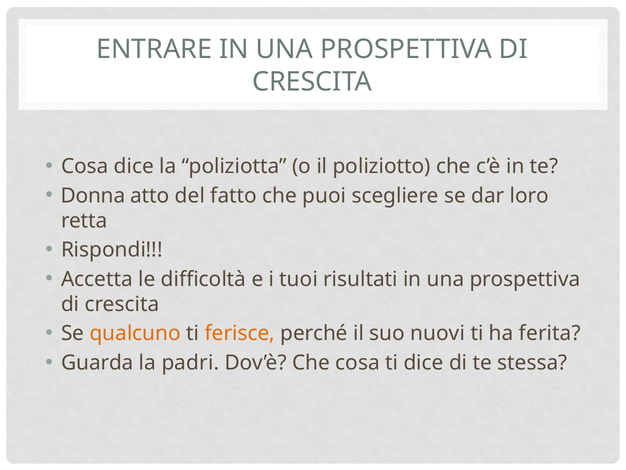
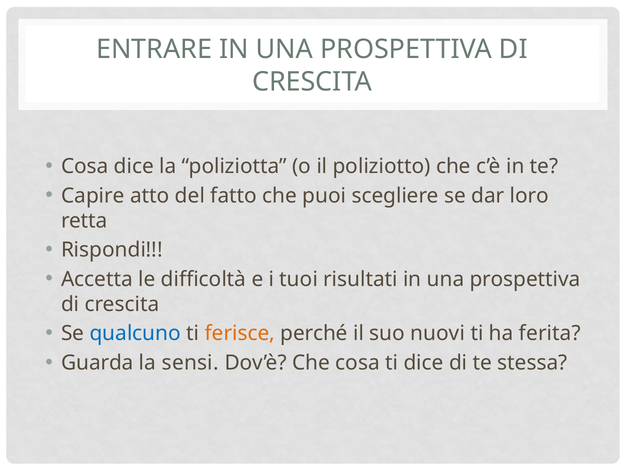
Donna: Donna -> Capire
qualcuno colour: orange -> blue
padri: padri -> sensi
